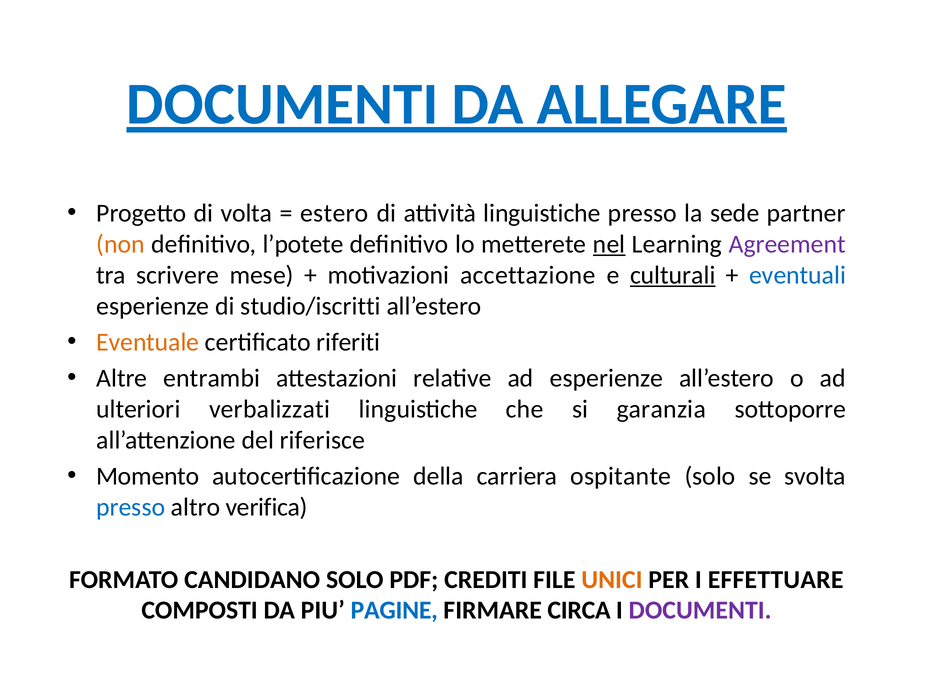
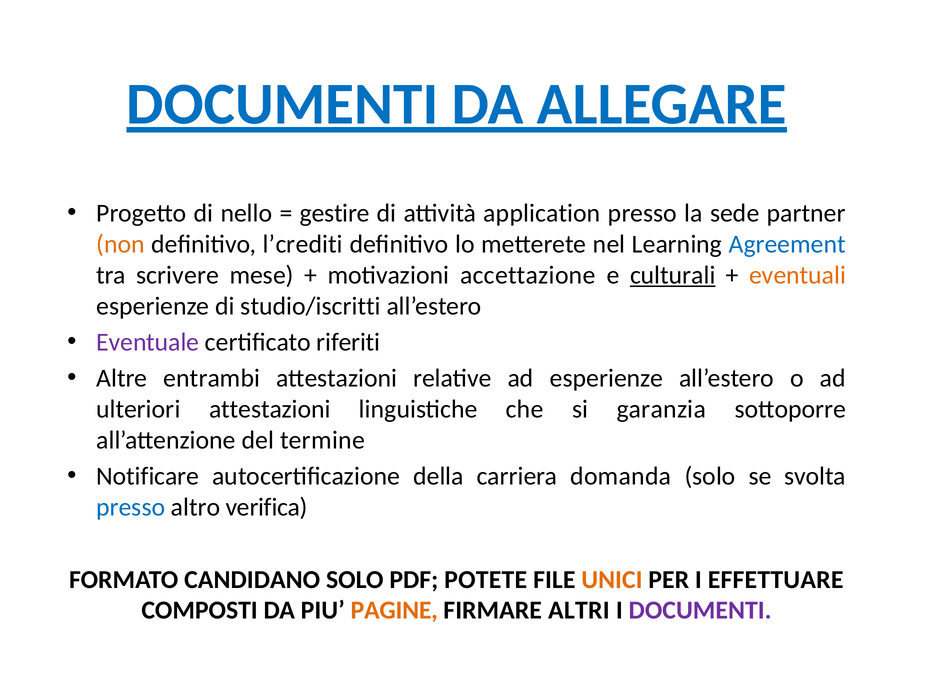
volta: volta -> nello
estero: estero -> gestire
attività linguistiche: linguistiche -> application
l’potete: l’potete -> l’crediti
nel underline: present -> none
Agreement colour: purple -> blue
eventuali colour: blue -> orange
Eventuale colour: orange -> purple
ulteriori verbalizzati: verbalizzati -> attestazioni
riferisce: riferisce -> termine
Momento: Momento -> Notificare
ospitante: ospitante -> domanda
CREDITI: CREDITI -> POTETE
PAGINE colour: blue -> orange
CIRCA: CIRCA -> ALTRI
